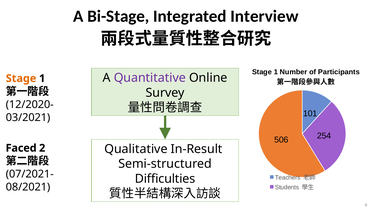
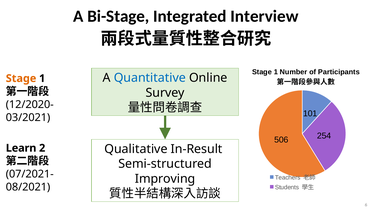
Quantitative colour: purple -> blue
Faced: Faced -> Learn
Difficulties: Difficulties -> Improving
